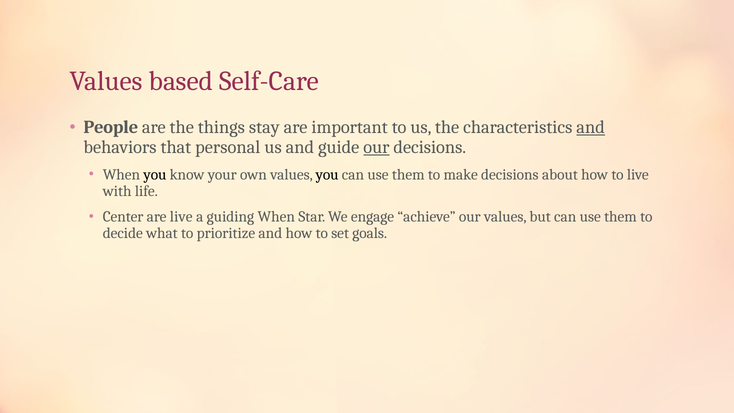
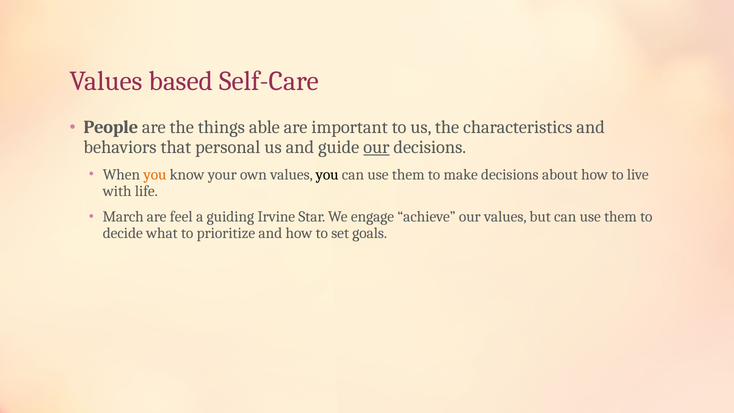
stay: stay -> able
and at (591, 127) underline: present -> none
you at (155, 174) colour: black -> orange
Center: Center -> March
are live: live -> feel
guiding When: When -> Irvine
